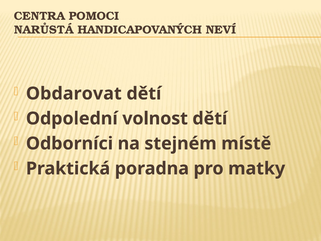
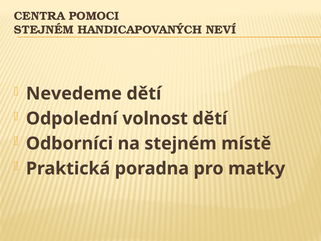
NARŮSTÁ at (44, 30): NARŮSTÁ -> STEJNÉM
Obdarovat: Obdarovat -> Nevedeme
